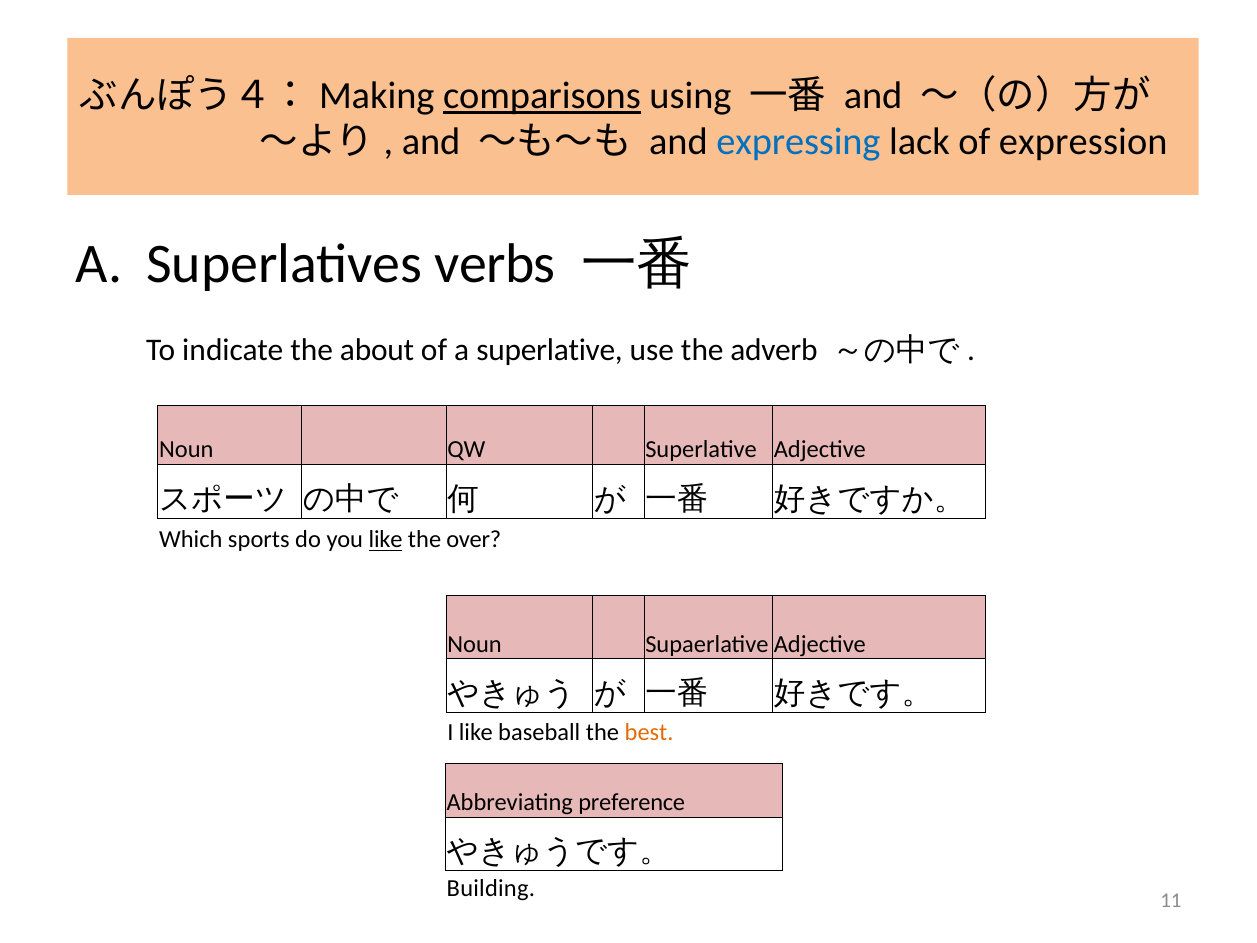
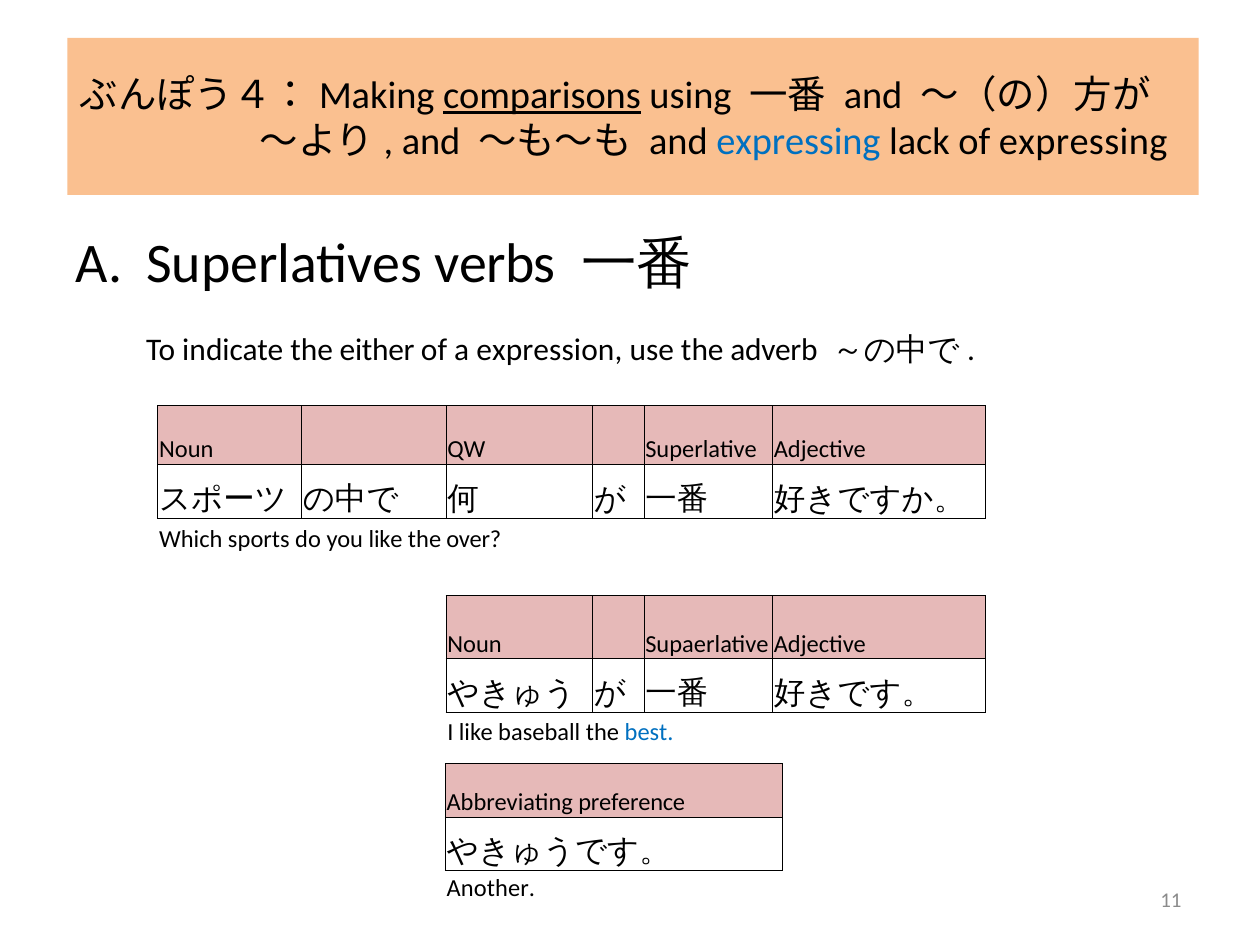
of expression: expression -> expressing
about: about -> either
a superlative: superlative -> expression
like at (386, 540) underline: present -> none
best colour: orange -> blue
Building: Building -> Another
